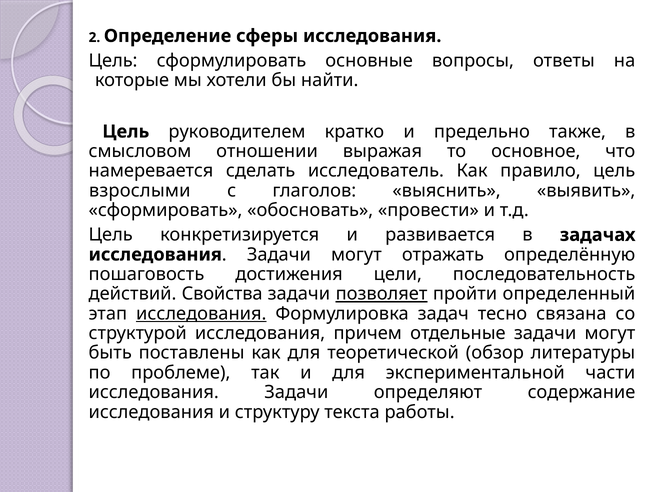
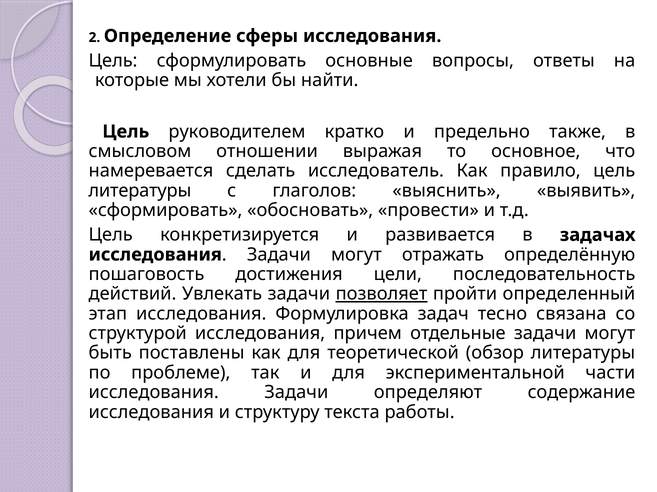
взрослыми at (140, 191): взрослыми -> литературы
Свойства: Свойства -> Увлекать
исследования at (201, 314) underline: present -> none
